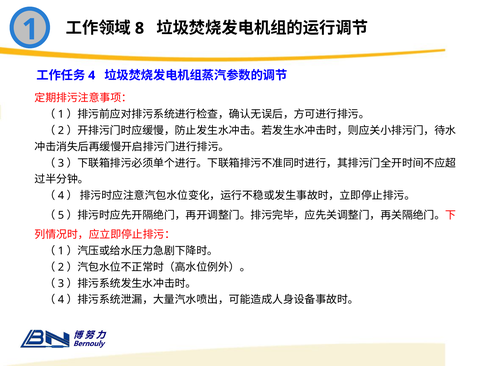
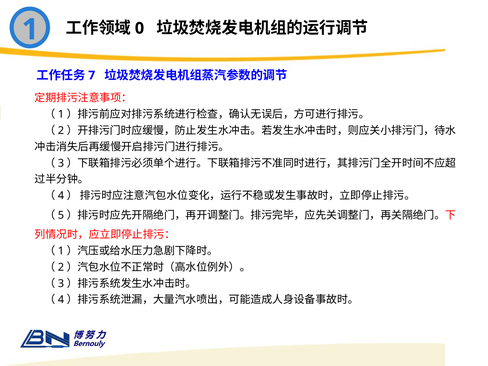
8: 8 -> 0
4: 4 -> 7
